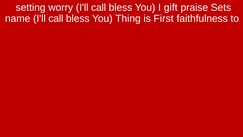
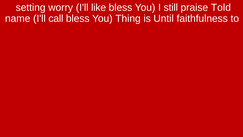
call at (99, 8): call -> like
gift: gift -> still
Sets: Sets -> Told
First: First -> Until
